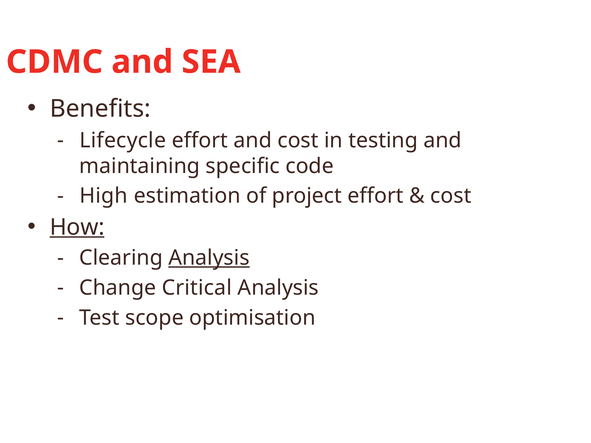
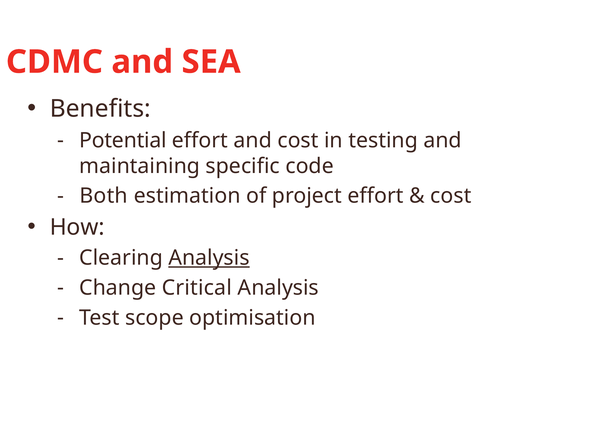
Lifecycle: Lifecycle -> Potential
High: High -> Both
How underline: present -> none
